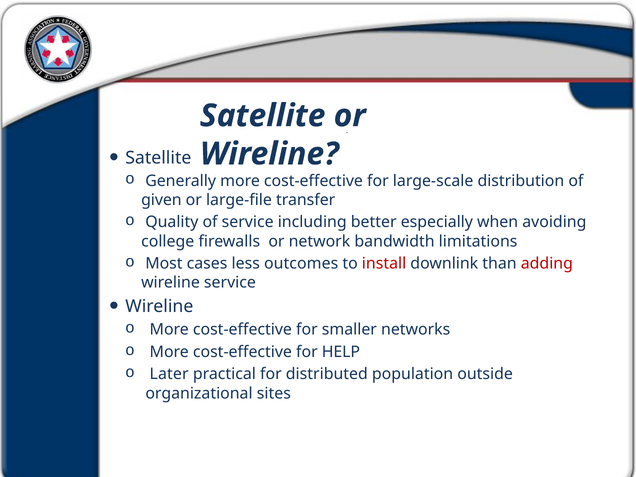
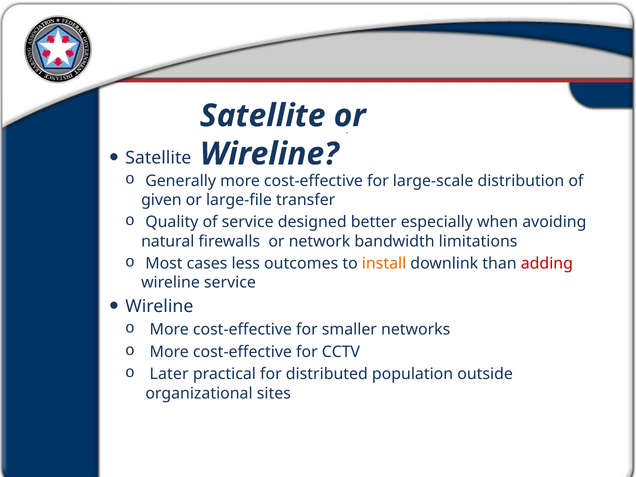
including: including -> designed
college: college -> natural
install colour: red -> orange
HELP: HELP -> CCTV
